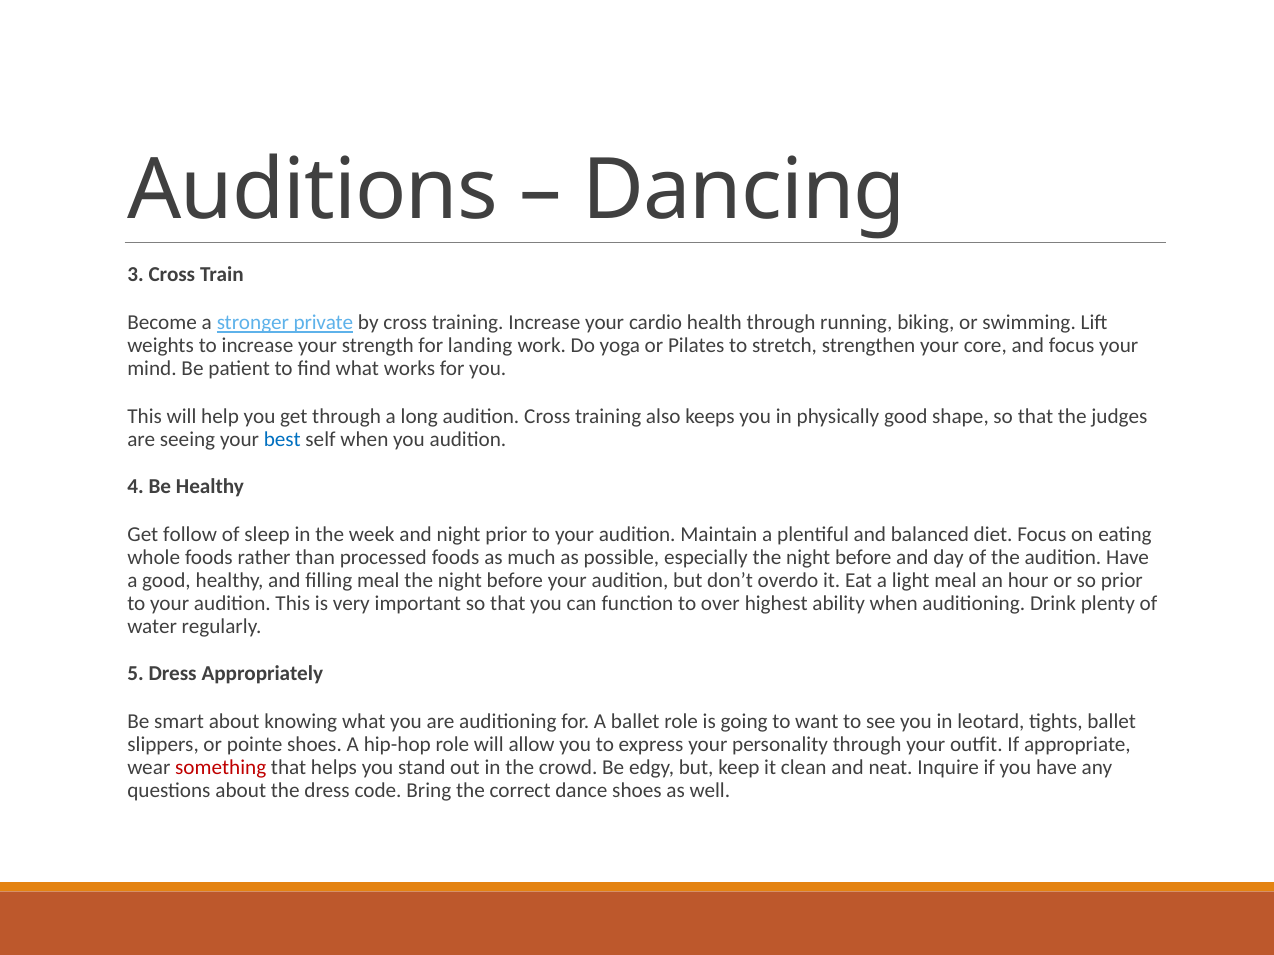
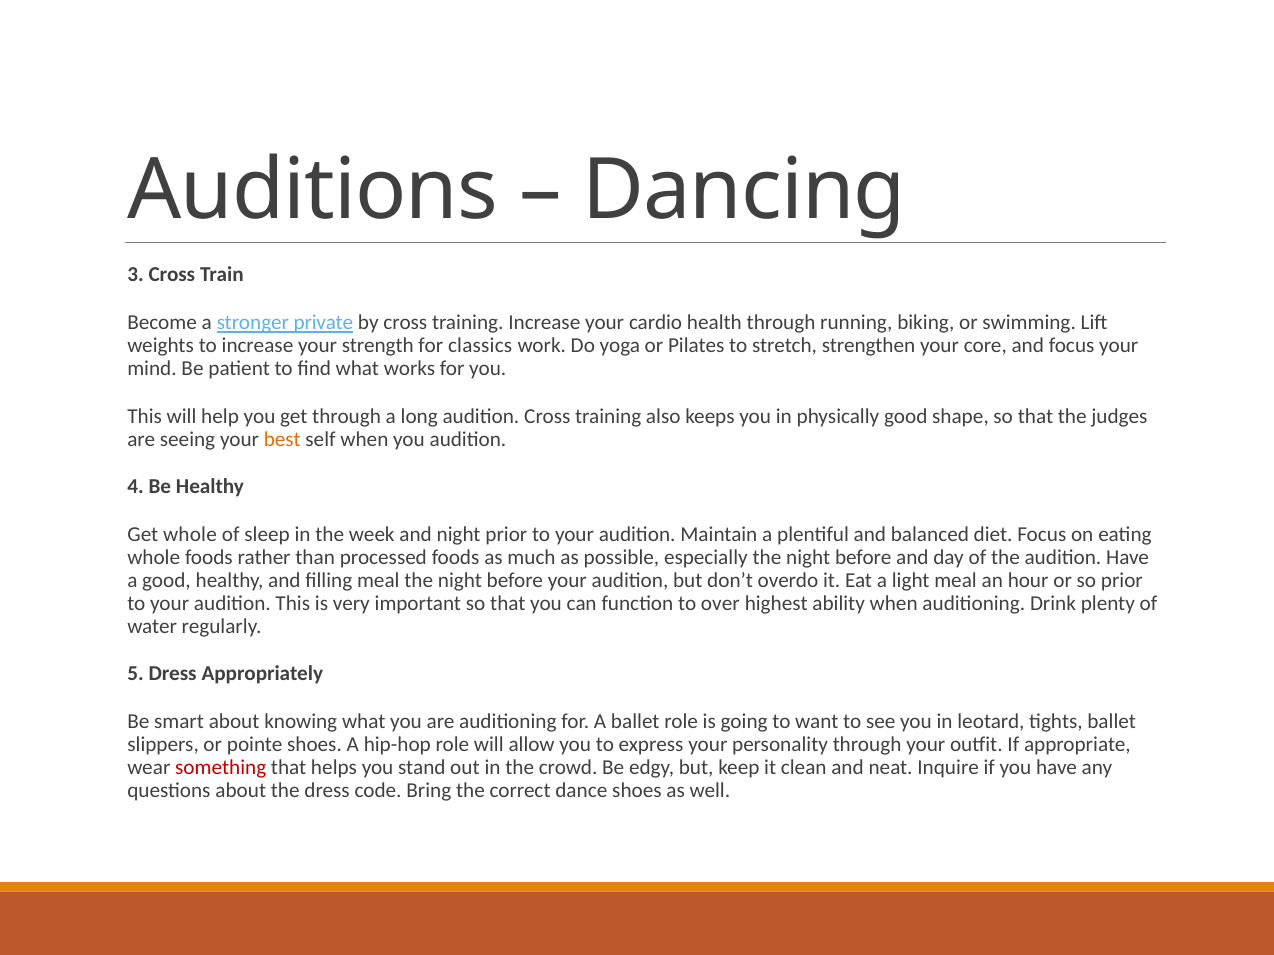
landing: landing -> classics
best colour: blue -> orange
Get follow: follow -> whole
